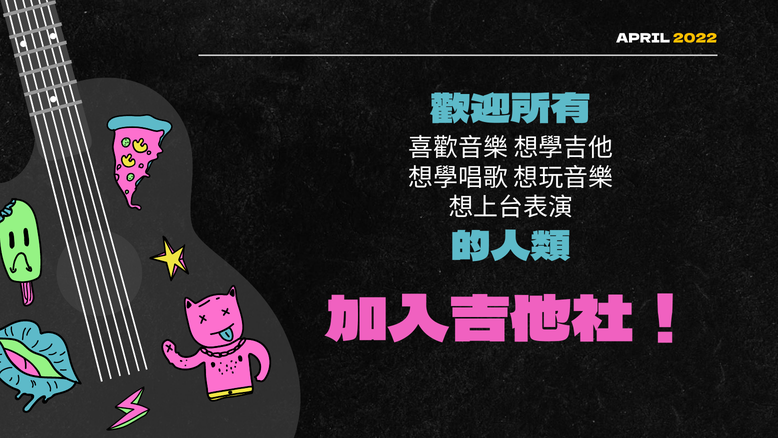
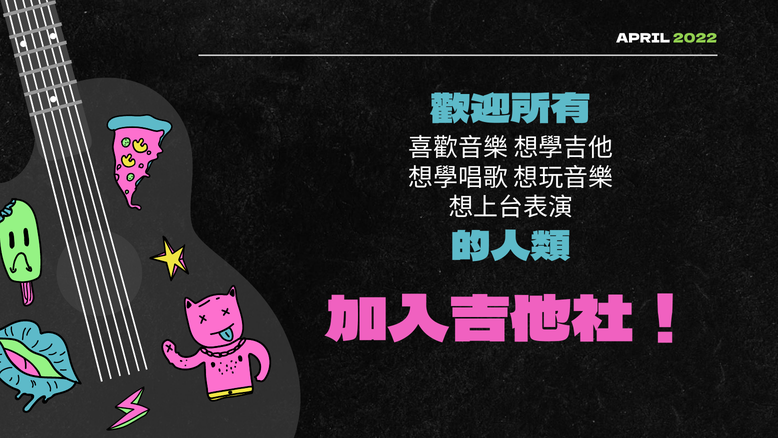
2022 colour: yellow -> light green
